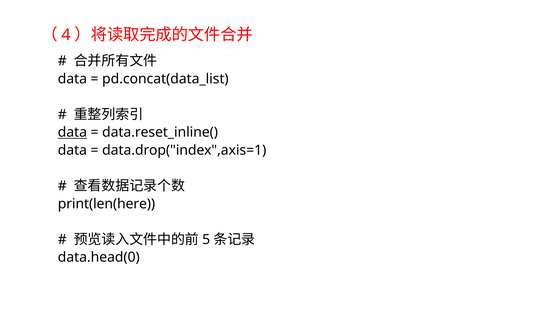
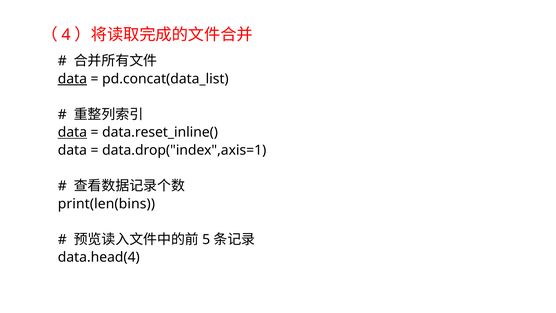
data at (72, 79) underline: none -> present
print(len(here: print(len(here -> print(len(bins
data.head(0: data.head(0 -> data.head(4
